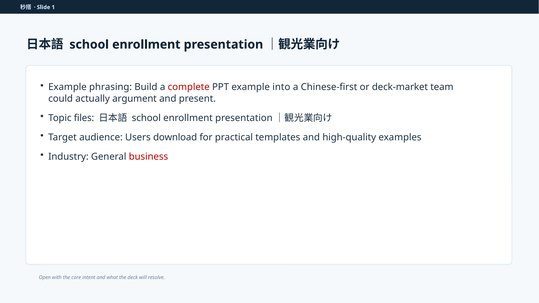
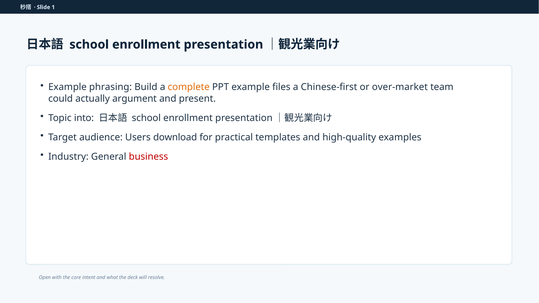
complete colour: red -> orange
into: into -> files
deck-market: deck-market -> over-market
files: files -> into
